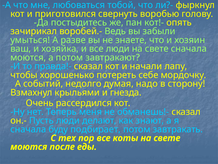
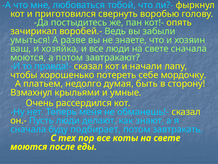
событий: событий -> платьем
надо: надо -> быть
гнезда: гнезда -> умные
